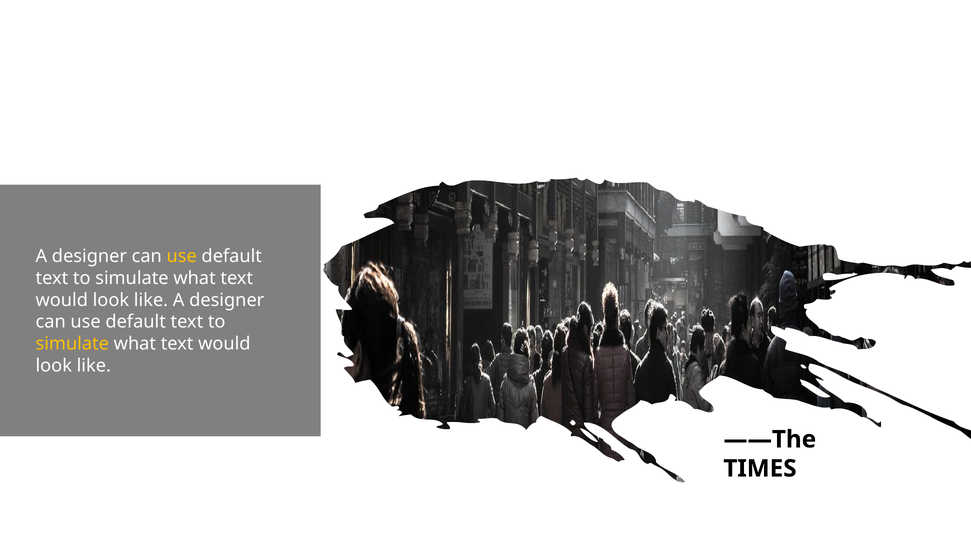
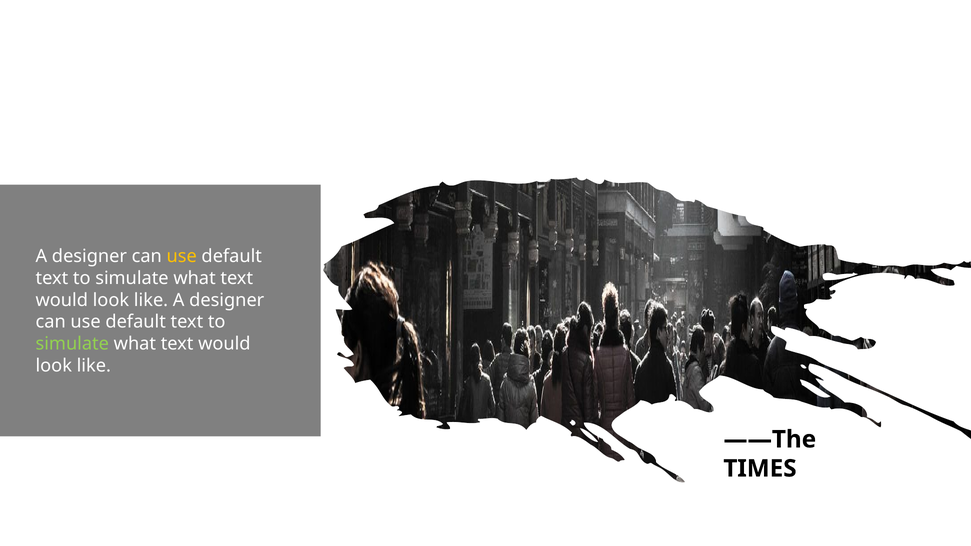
simulate at (72, 344) colour: yellow -> light green
